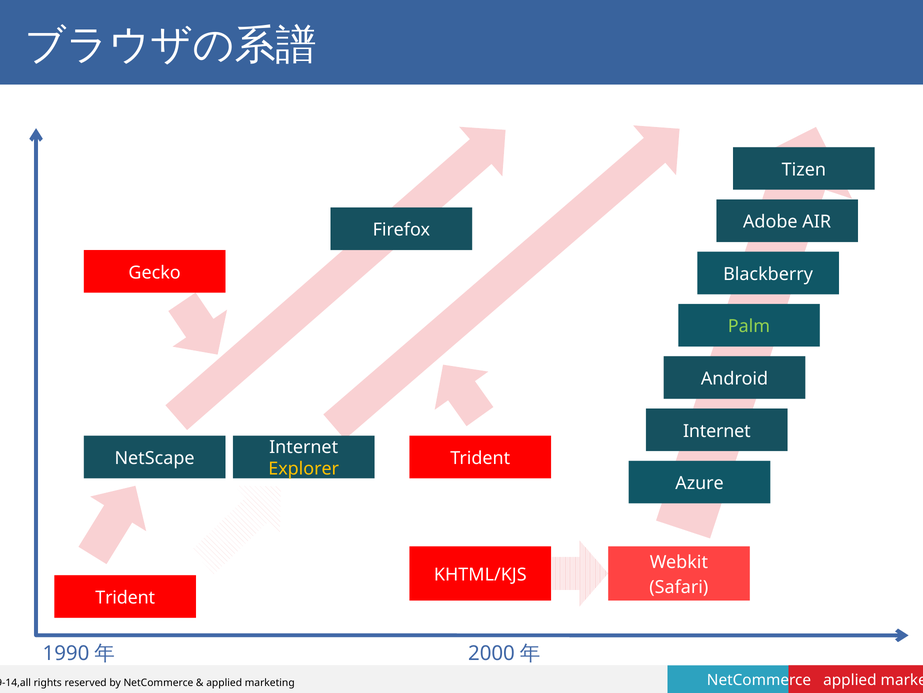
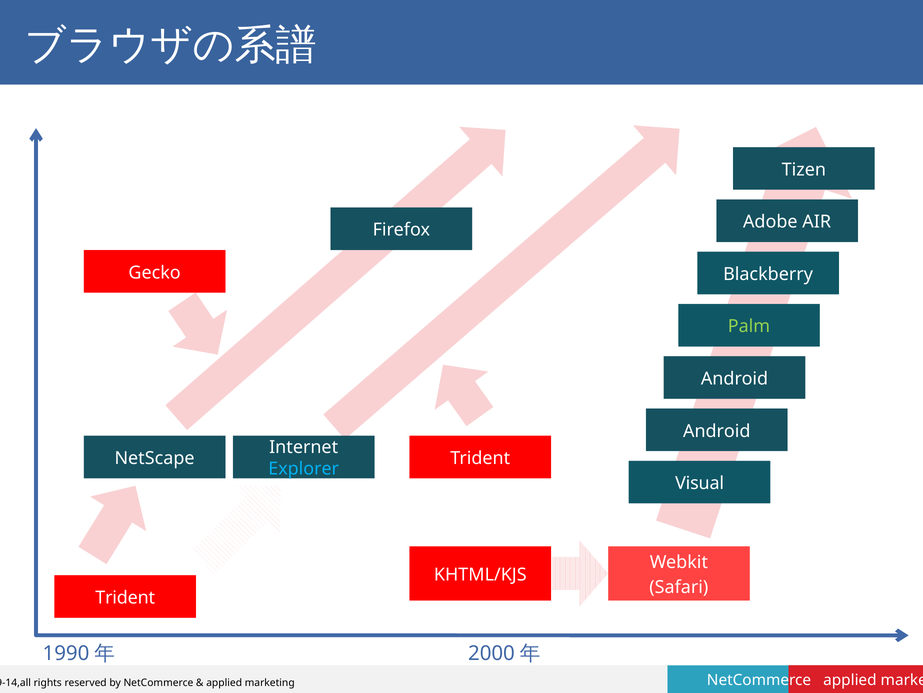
Internet at (717, 431): Internet -> Android
Explorer colour: yellow -> light blue
Azure: Azure -> Visual
